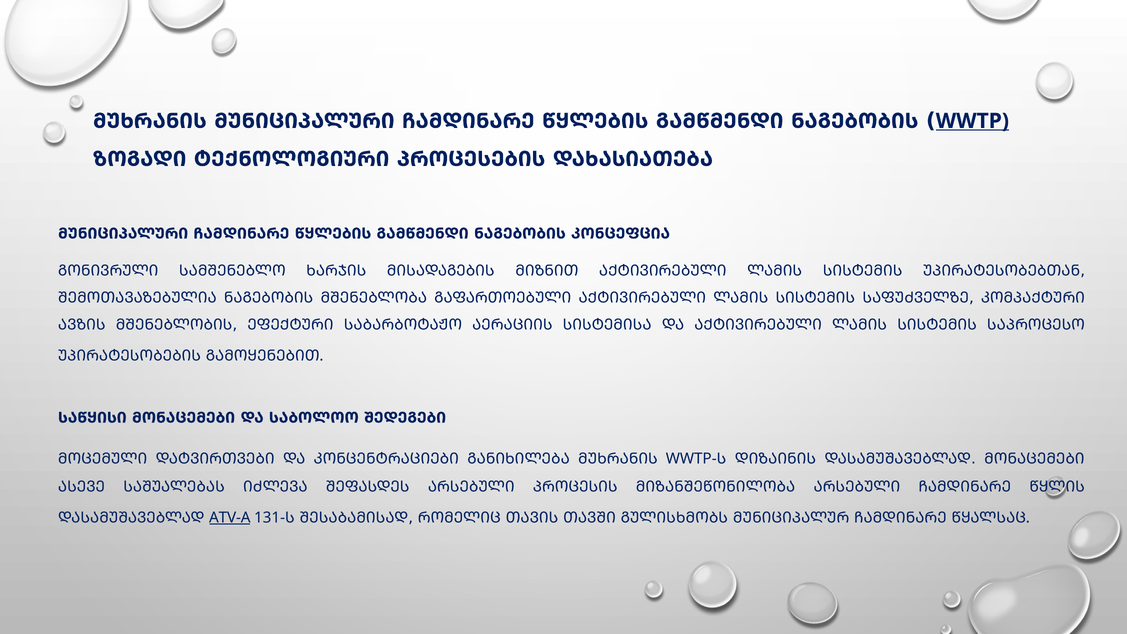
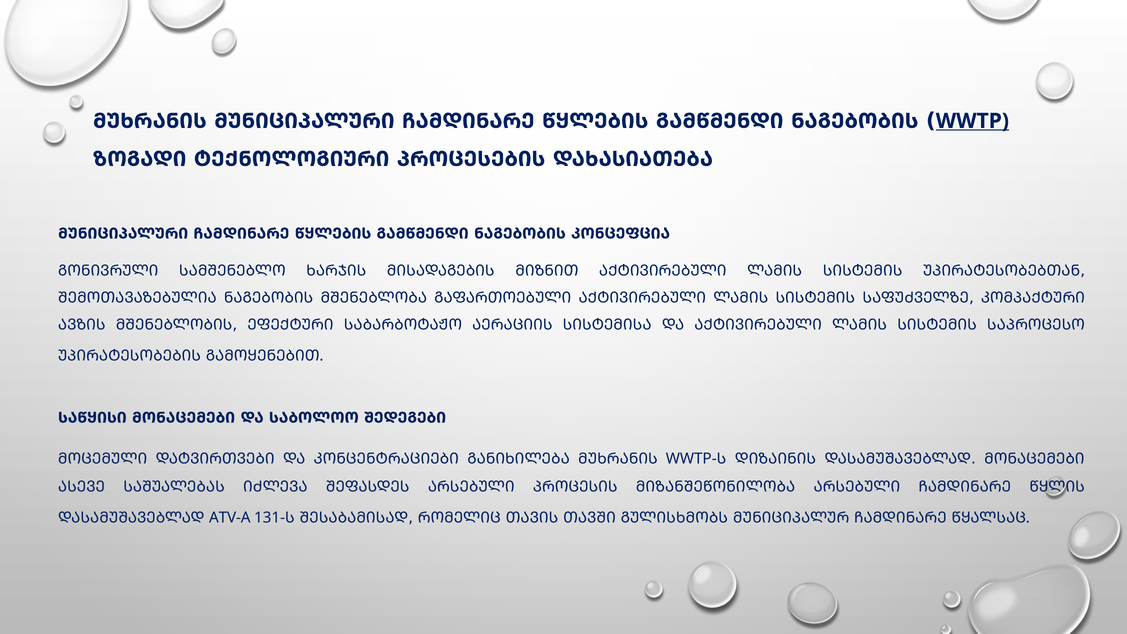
ATV-A underline: present -> none
